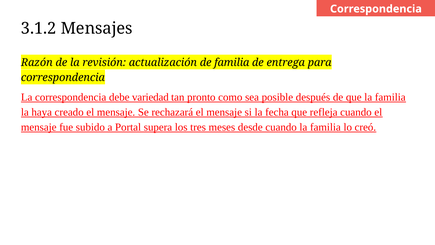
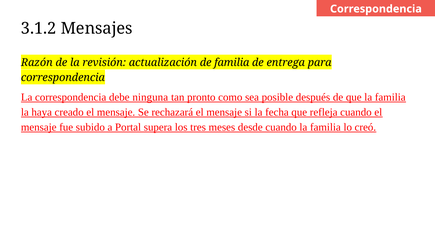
variedad: variedad -> ninguna
